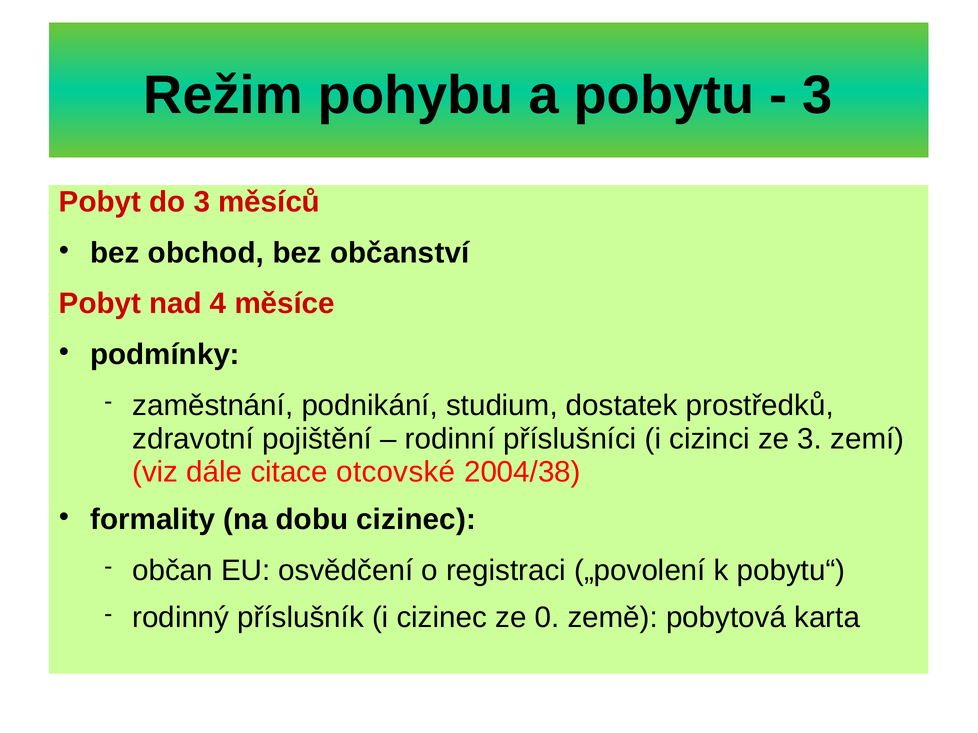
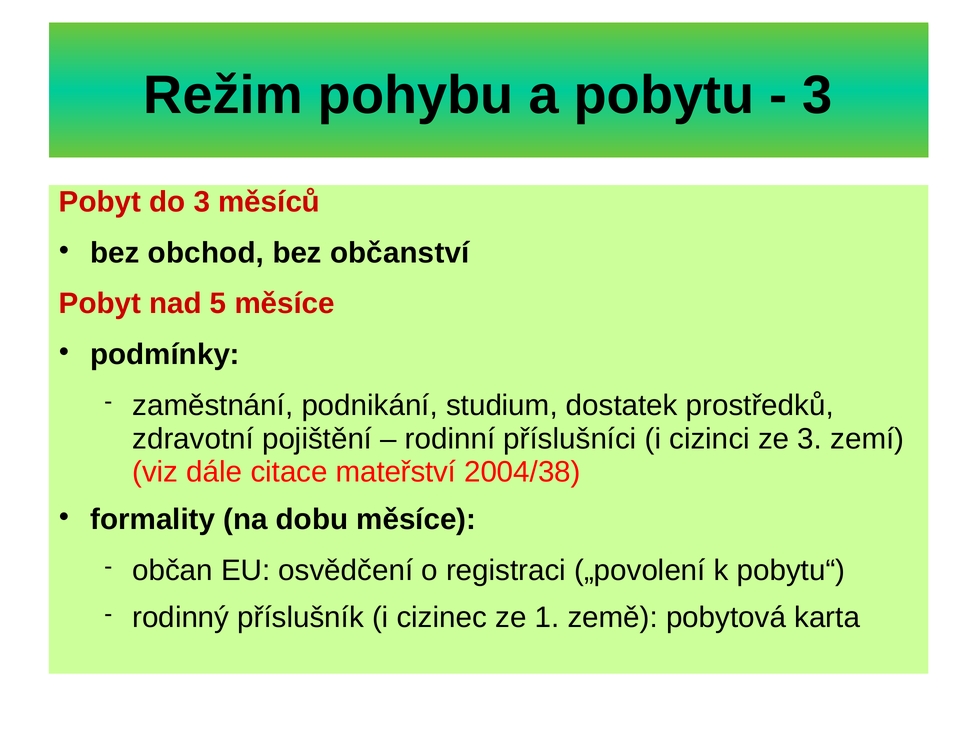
4: 4 -> 5
otcovské: otcovské -> mateřství
dobu cizinec: cizinec -> měsíce
0: 0 -> 1
